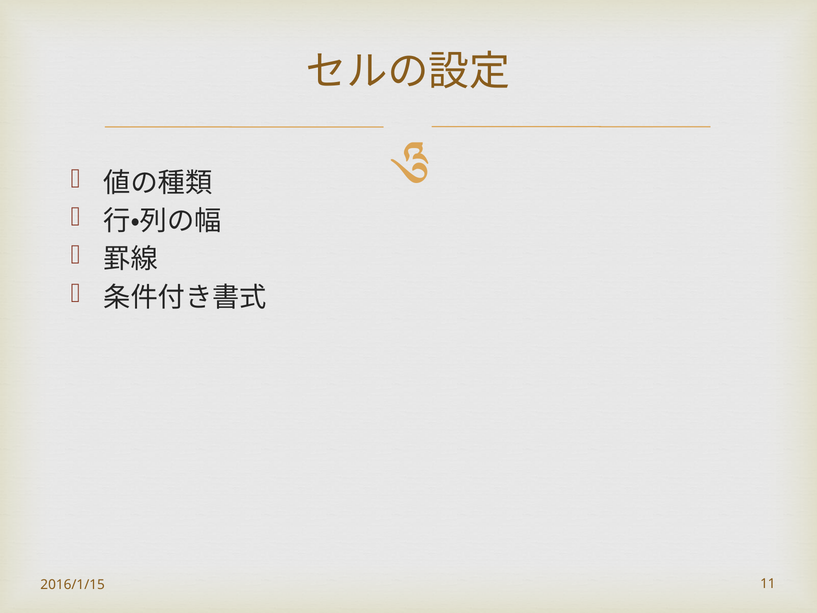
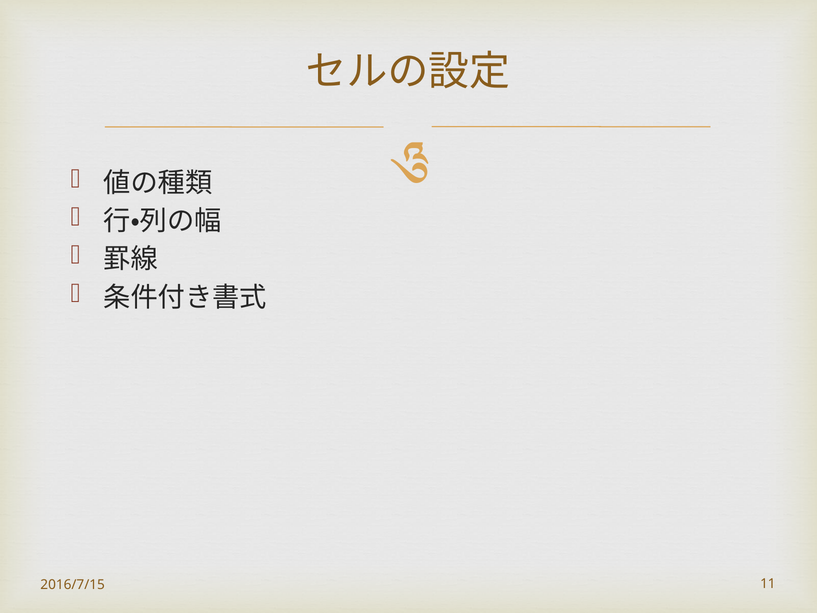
2016/1/15: 2016/1/15 -> 2016/7/15
